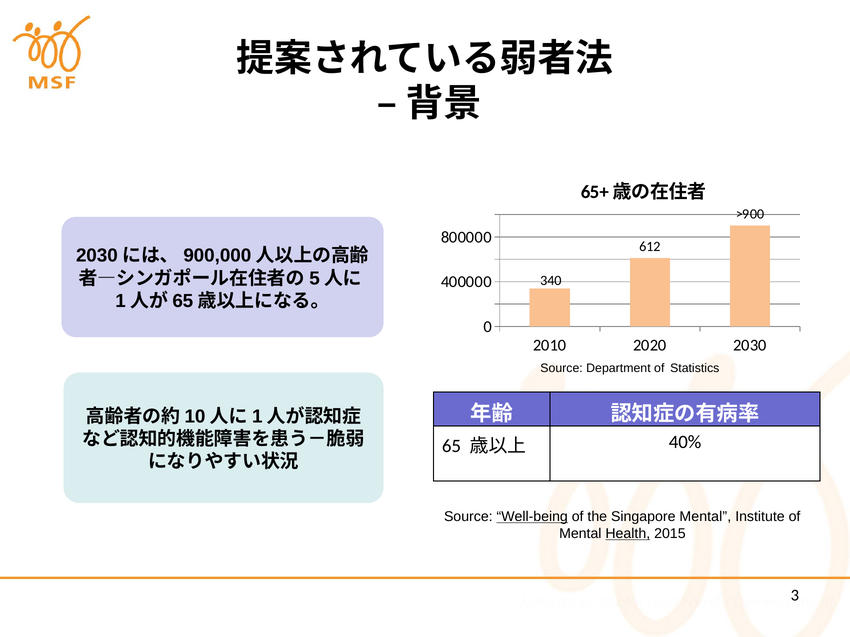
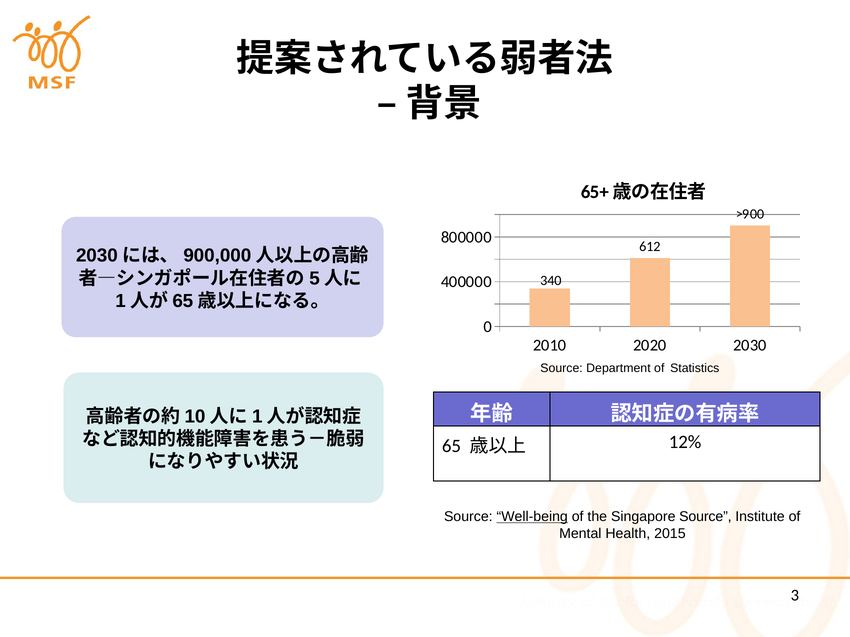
40%: 40% -> 12%
Singapore Mental: Mental -> Source
Health underline: present -> none
